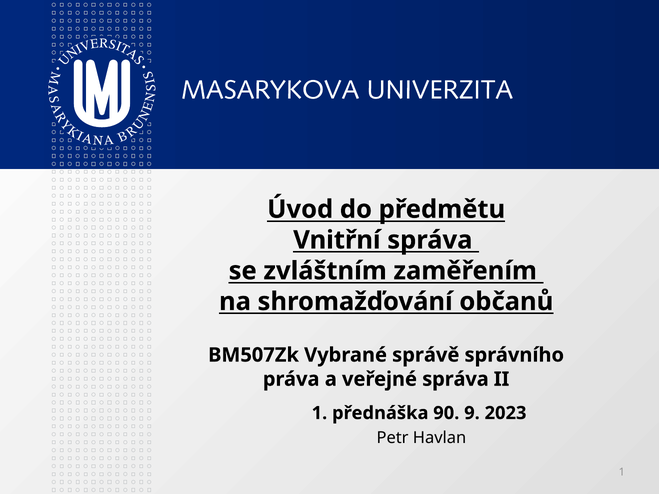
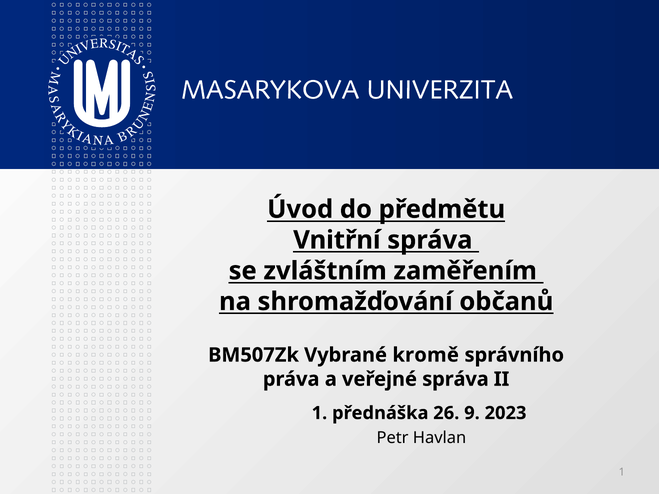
správě: správě -> kromě
90: 90 -> 26
